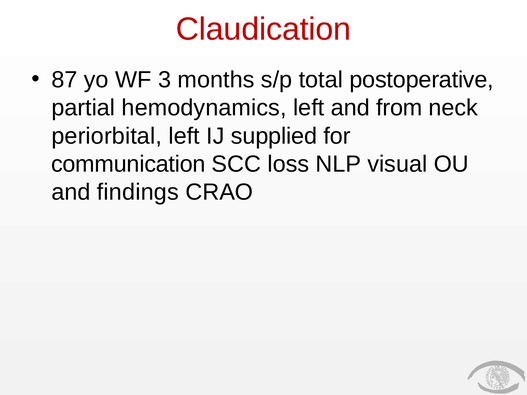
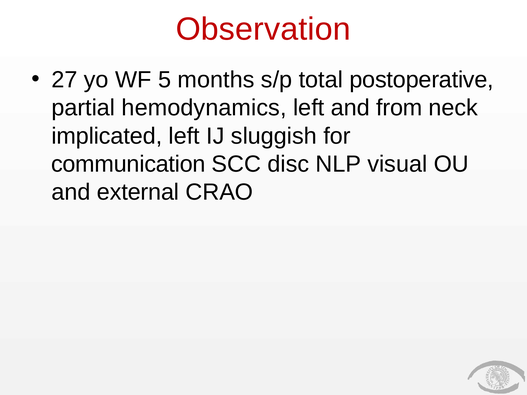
Claudication: Claudication -> Observation
87: 87 -> 27
3: 3 -> 5
periorbital: periorbital -> implicated
supplied: supplied -> sluggish
loss: loss -> disc
findings: findings -> external
